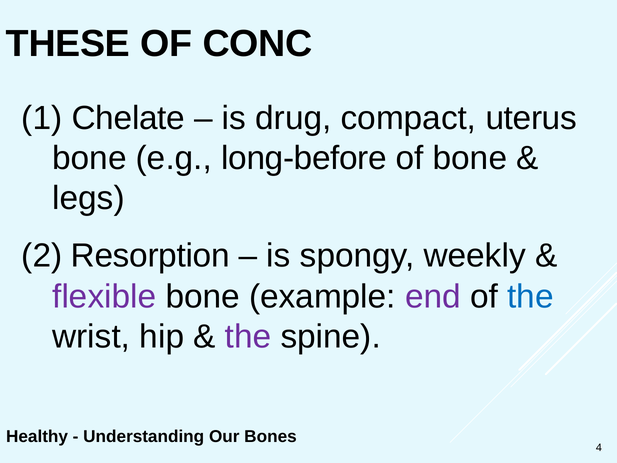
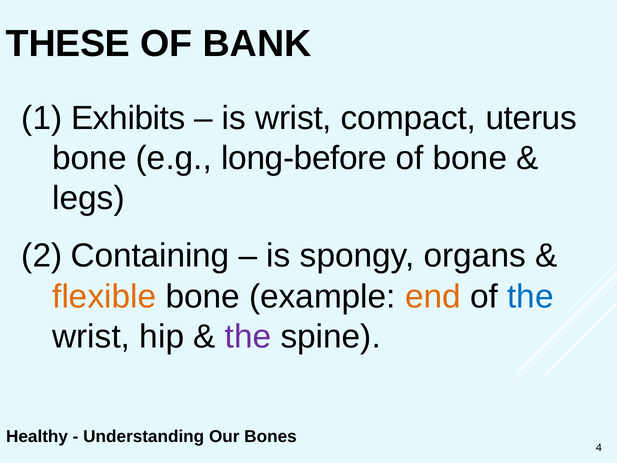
CONC: CONC -> BANK
Chelate: Chelate -> Exhibits
is drug: drug -> wrist
Resorption: Resorption -> Containing
weekly: weekly -> organs
flexible colour: purple -> orange
end colour: purple -> orange
